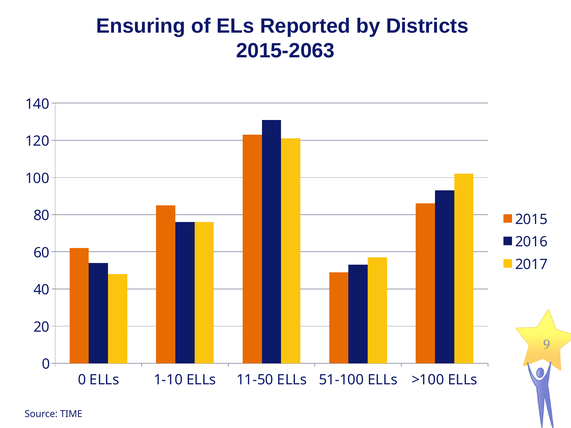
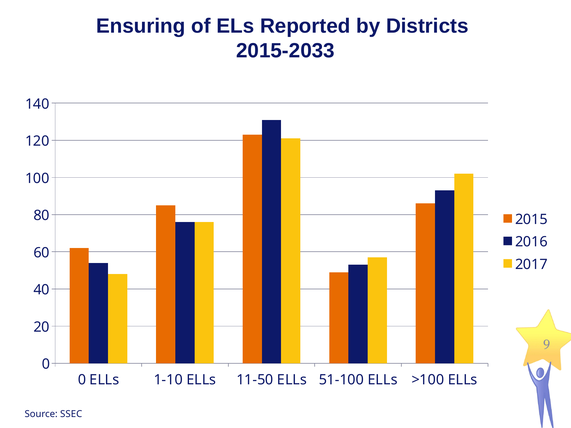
2015-2063: 2015-2063 -> 2015-2033
TIME: TIME -> SSEC
